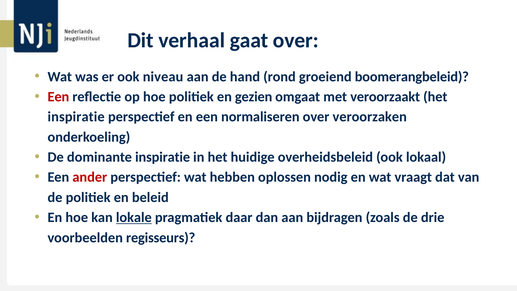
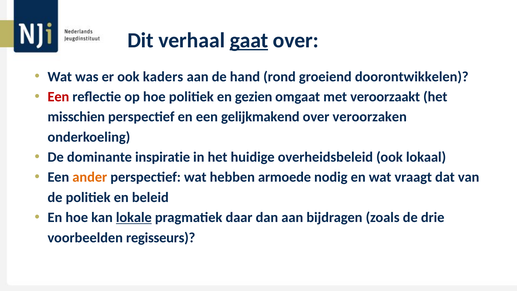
gaat underline: none -> present
niveau: niveau -> kaders
boomerangbeleid: boomerangbeleid -> doorontwikkelen
inspiratie at (76, 117): inspiratie -> misschien
normaliseren: normaliseren -> gelijkmakend
ander colour: red -> orange
oplossen: oplossen -> armoede
